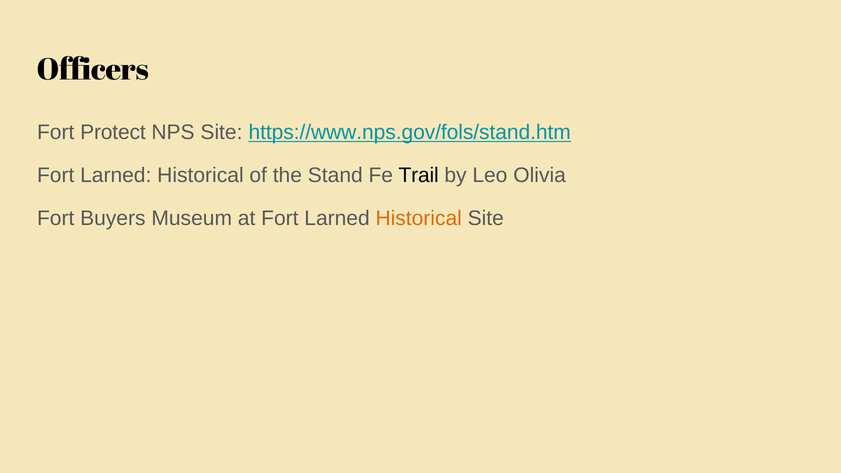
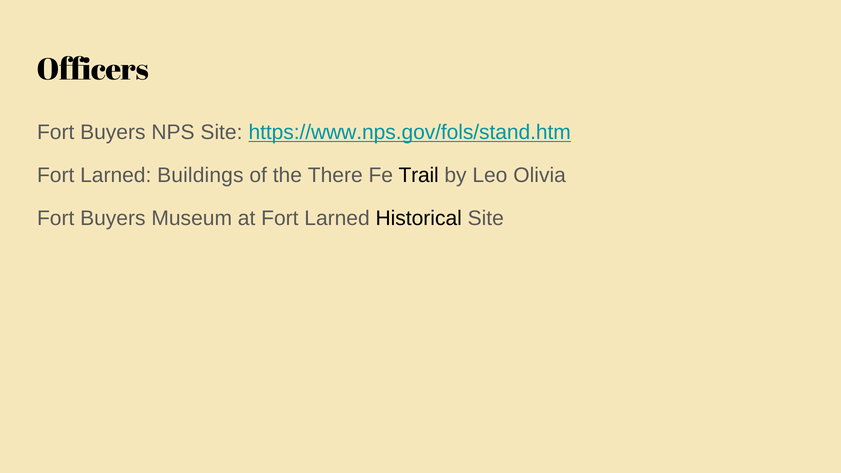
Protect at (113, 132): Protect -> Buyers
Historical at (200, 175): Historical -> Buildings
Stand: Stand -> There
Historical at (419, 218) colour: orange -> black
